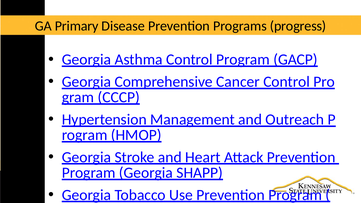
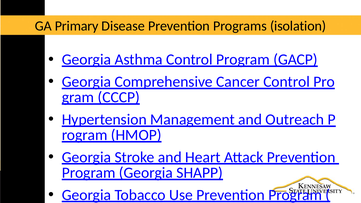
progress: progress -> isolation
